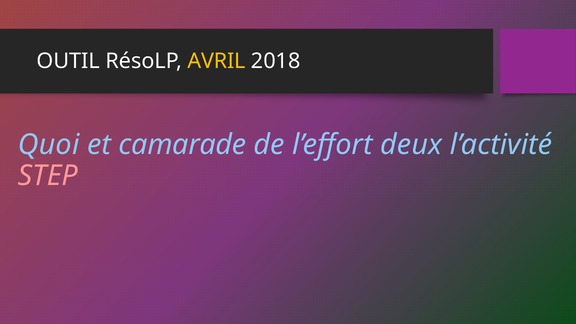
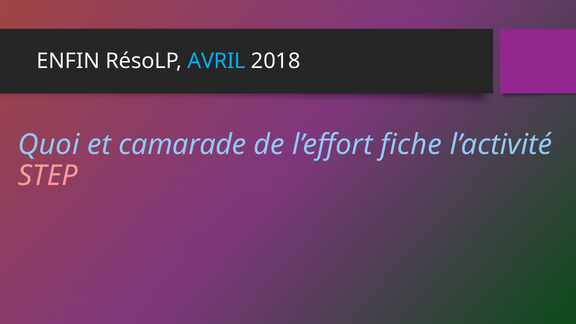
OUTIL: OUTIL -> ENFIN
AVRIL colour: yellow -> light blue
deux: deux -> fiche
